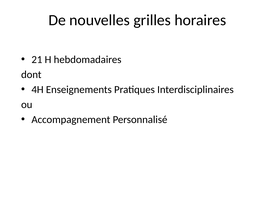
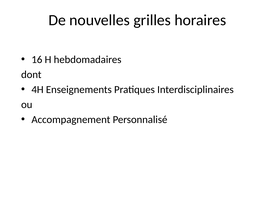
21: 21 -> 16
